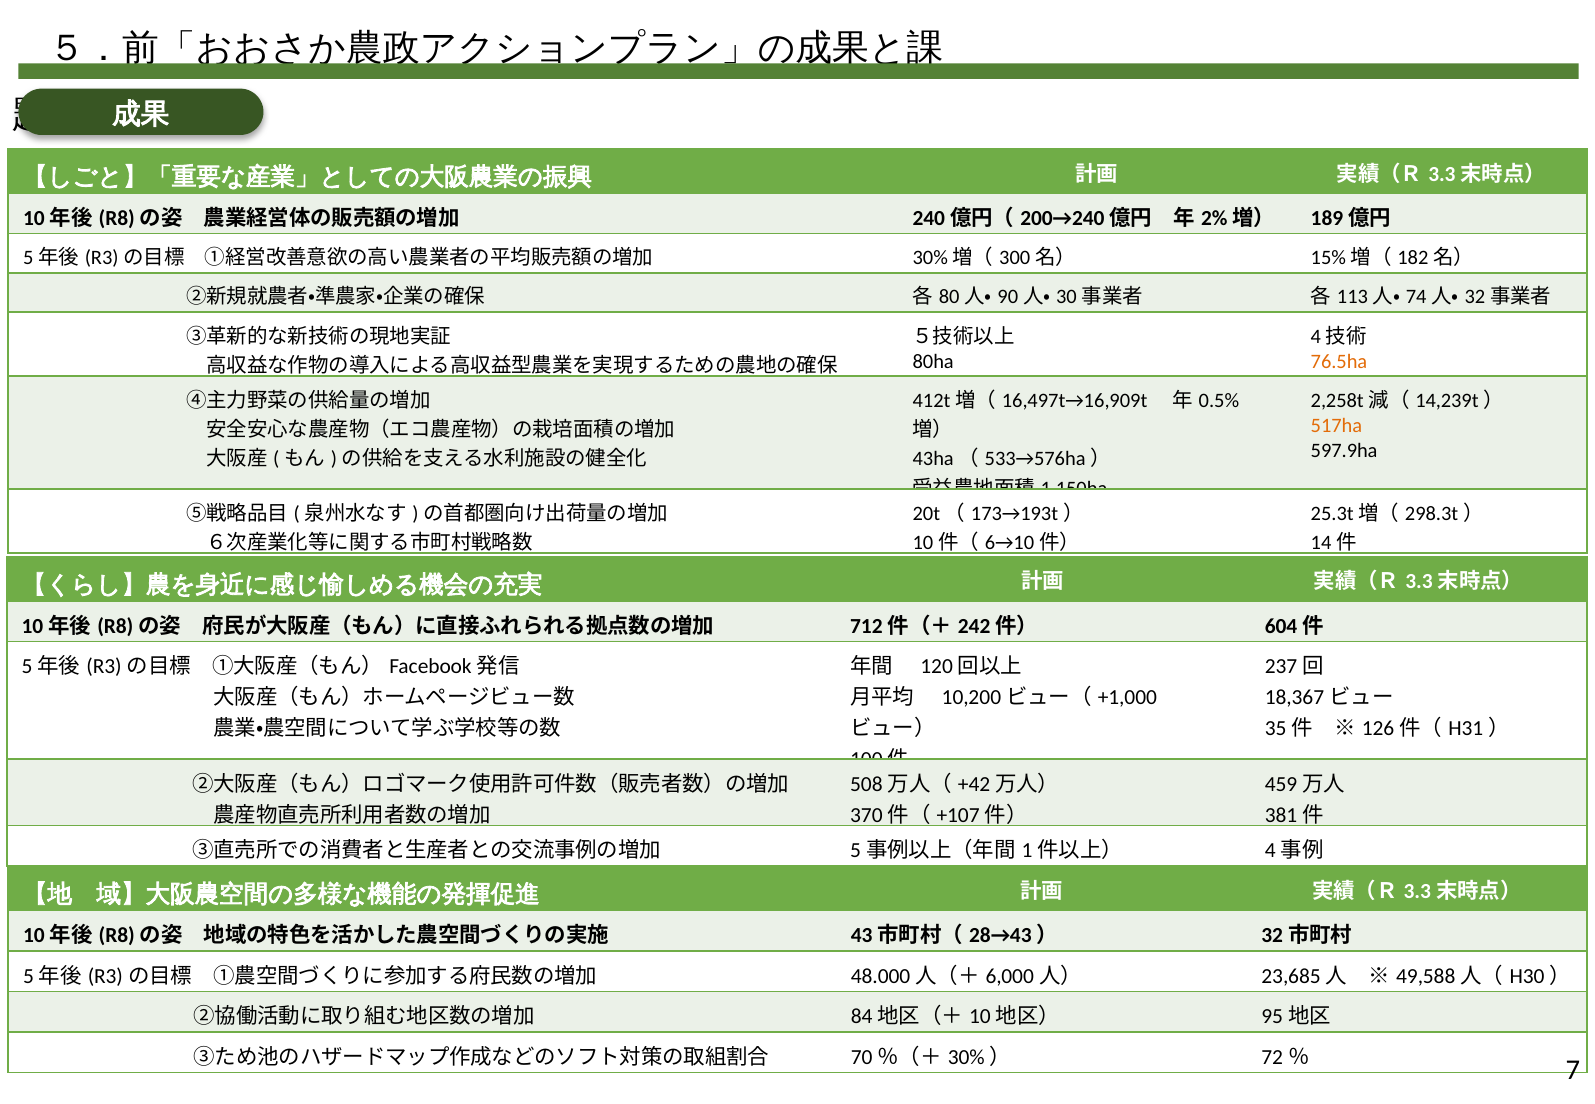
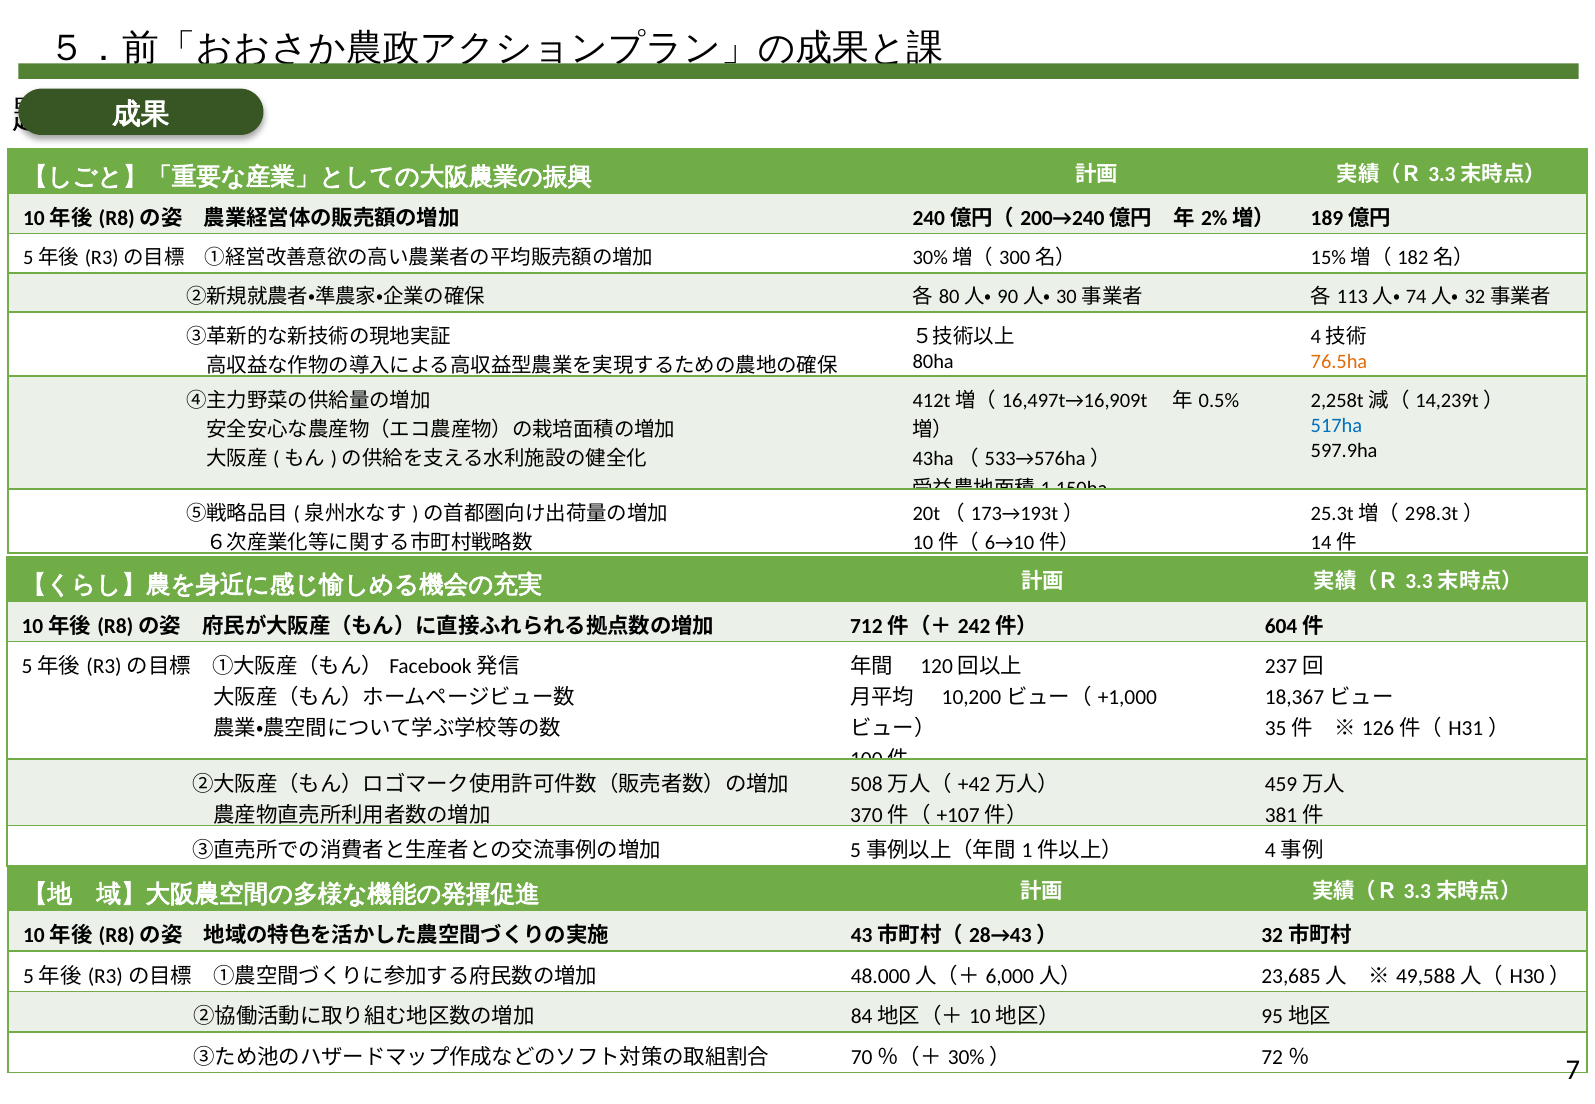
517ha colour: orange -> blue
